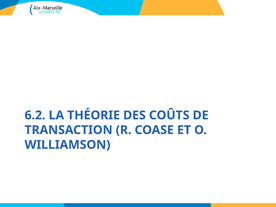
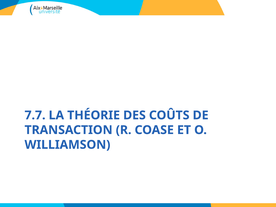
6.2: 6.2 -> 7.7
